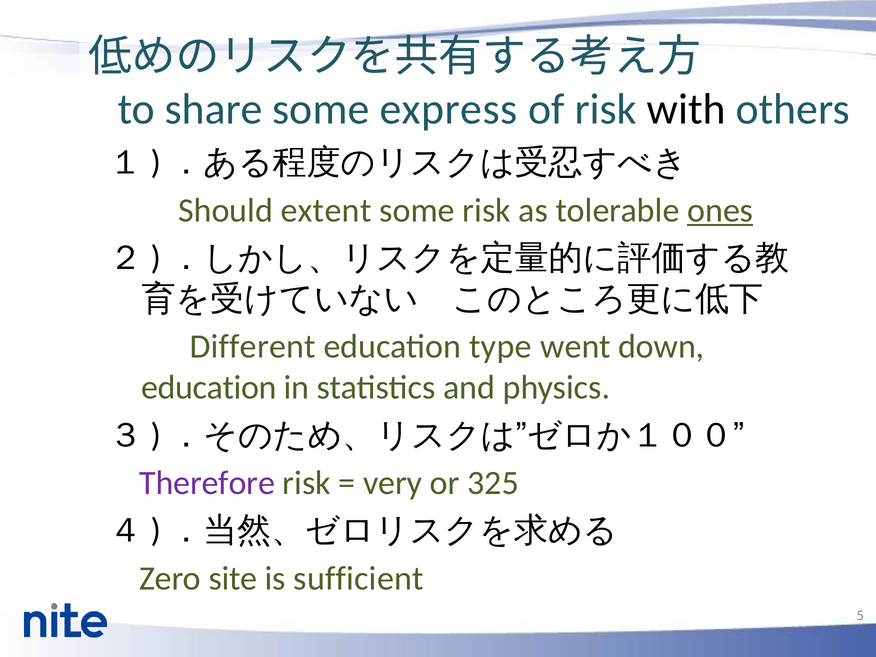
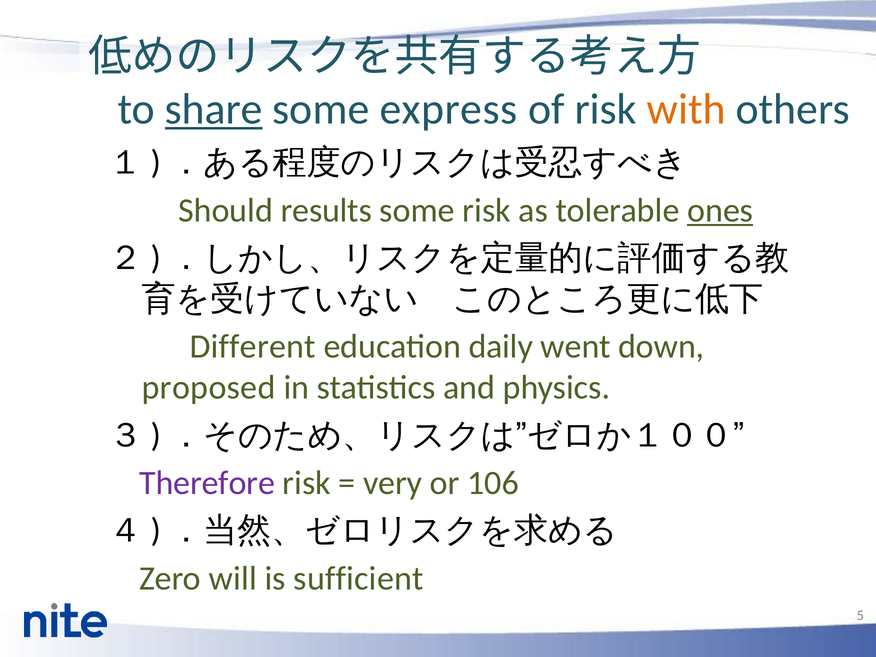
share underline: none -> present
with colour: black -> orange
extent: extent -> results
type: type -> daily
education at (209, 388): education -> proposed
325: 325 -> 106
site: site -> will
